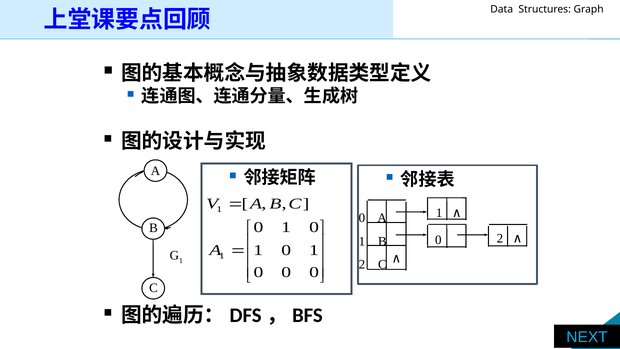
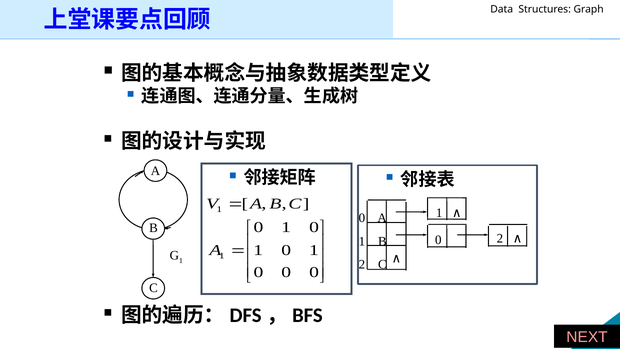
NEXT colour: light blue -> pink
